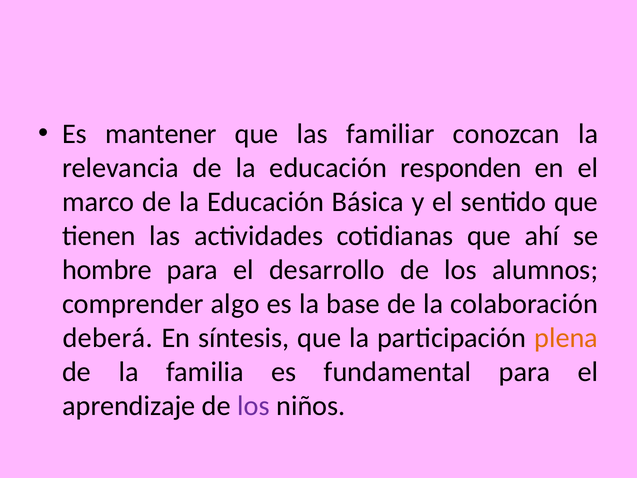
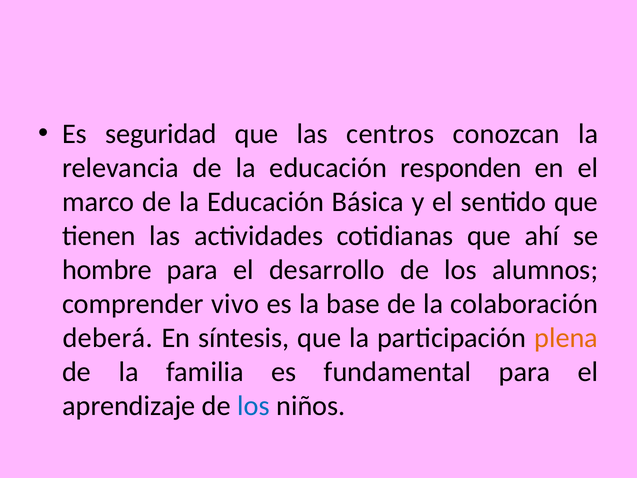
mantener: mantener -> seguridad
familiar: familiar -> centros
algo: algo -> vivo
los at (254, 406) colour: purple -> blue
